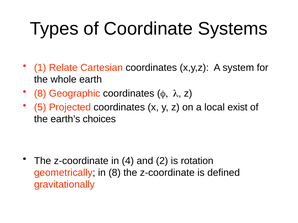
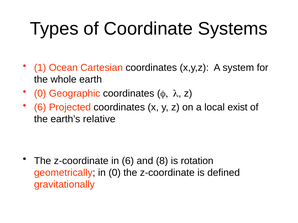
Relate: Relate -> Ocean
8 at (40, 94): 8 -> 0
5 at (40, 107): 5 -> 6
choices: choices -> relative
in 4: 4 -> 6
2: 2 -> 8
in 8: 8 -> 0
